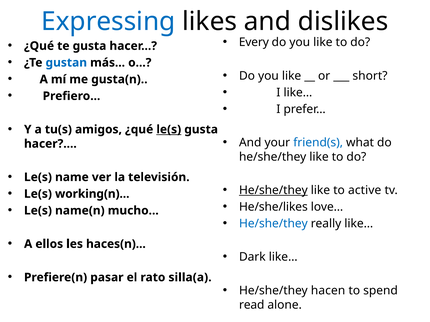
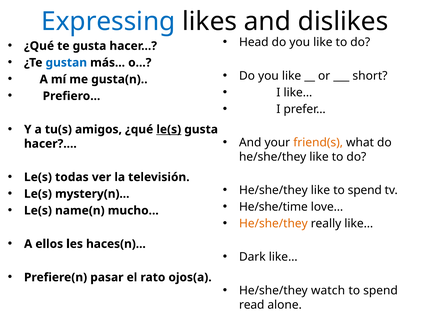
Every: Every -> Head
friend(s colour: blue -> orange
name: name -> todas
He/she/they at (273, 191) underline: present -> none
like to active: active -> spend
working(n: working(n -> mystery(n
He/she/likes: He/she/likes -> He/she/time
He/she/they at (273, 224) colour: blue -> orange
silla(a: silla(a -> ojos(a
hacen: hacen -> watch
